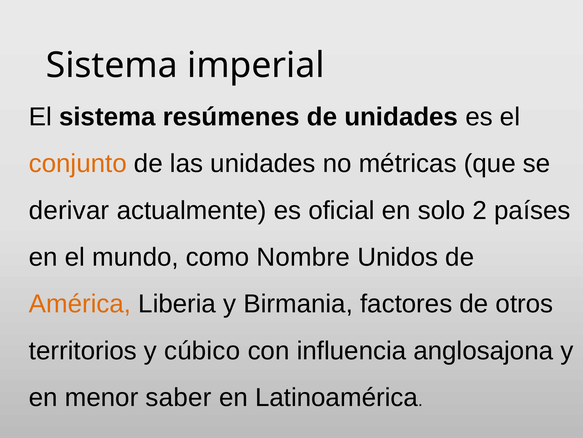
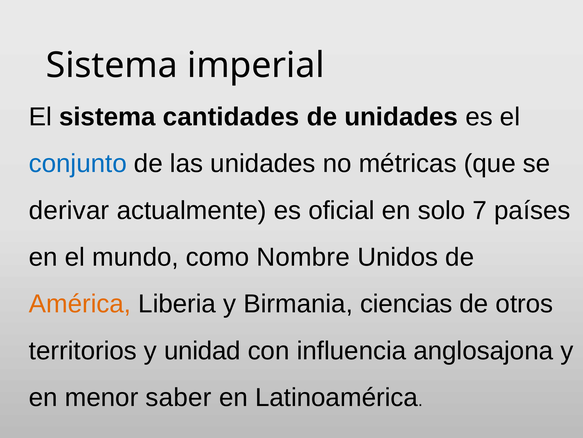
resúmenes: resúmenes -> cantidades
conjunto colour: orange -> blue
2: 2 -> 7
factores: factores -> ciencias
cúbico: cúbico -> unidad
